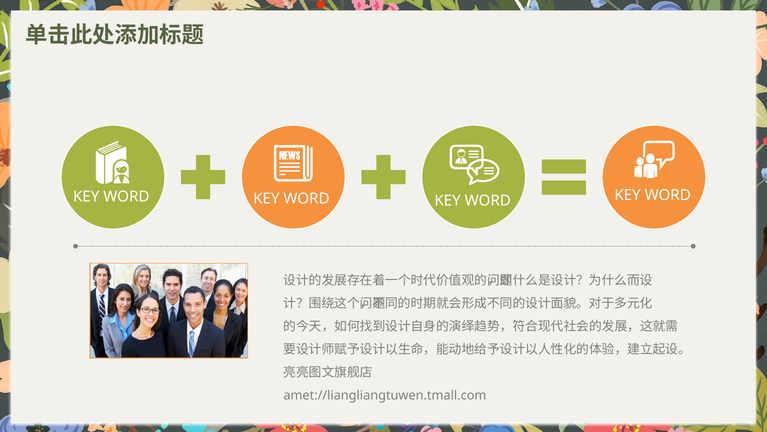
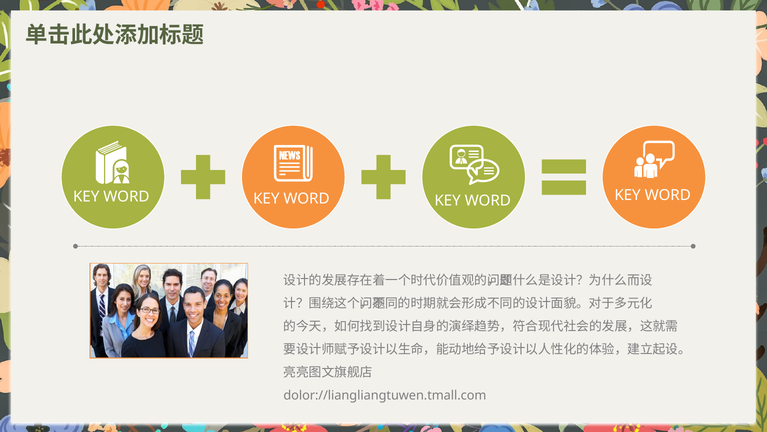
amet://liangliangtuwen.tmall.com: amet://liangliangtuwen.tmall.com -> dolor://liangliangtuwen.tmall.com
